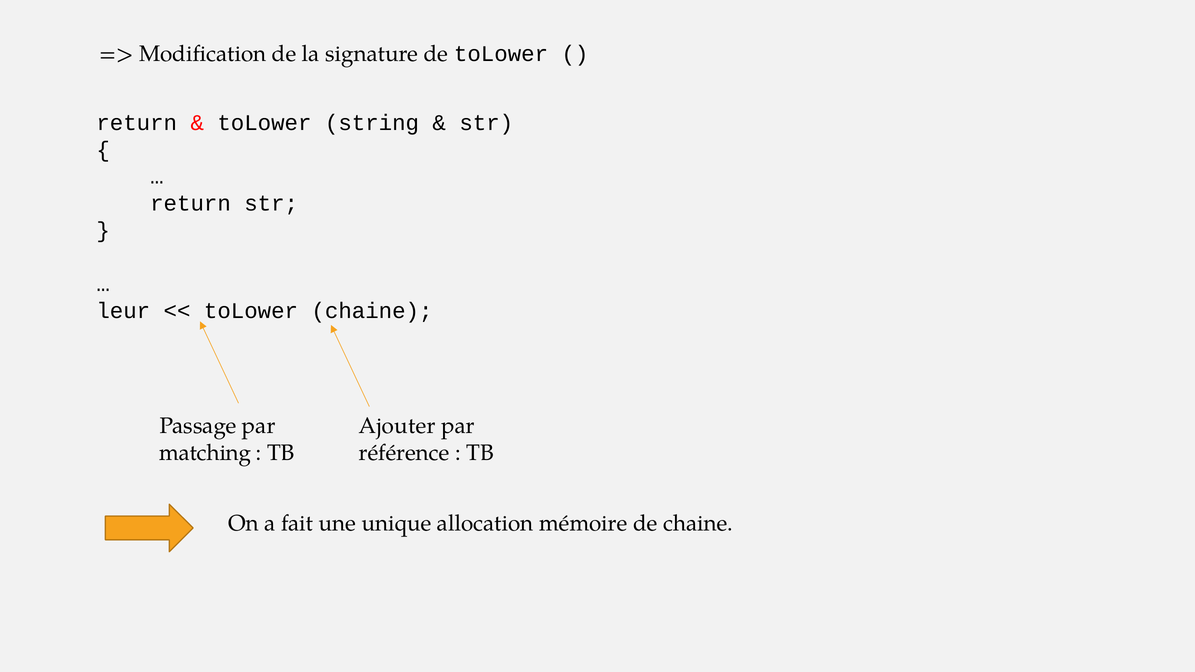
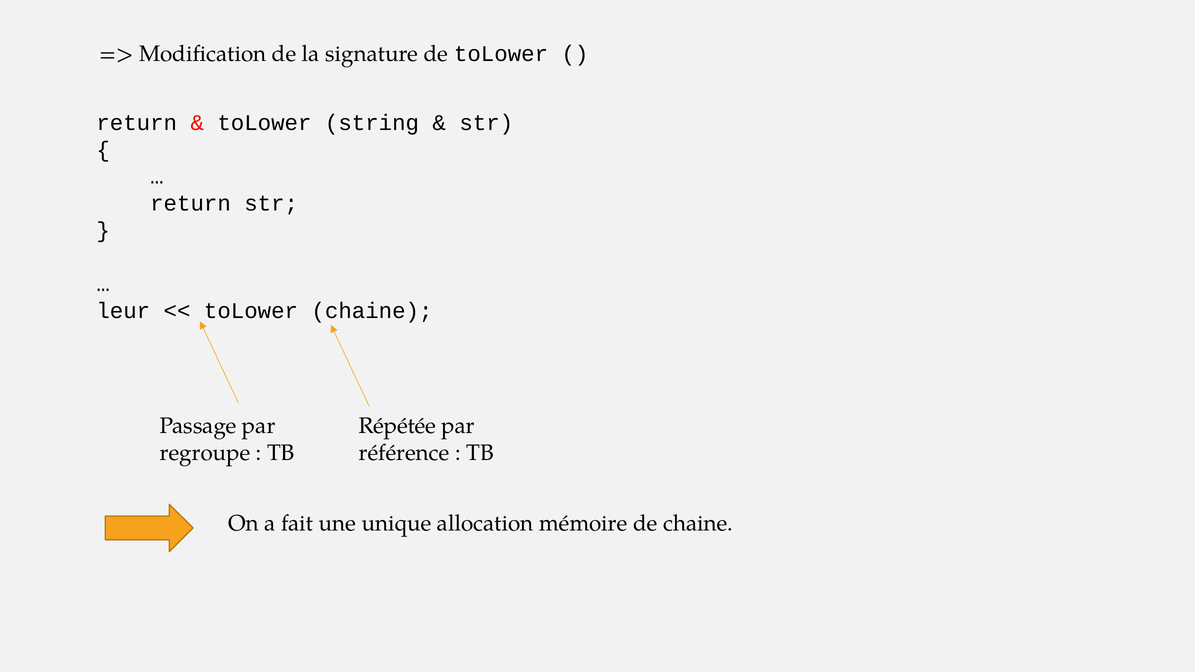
Ajouter: Ajouter -> Répétée
matching: matching -> regroupe
